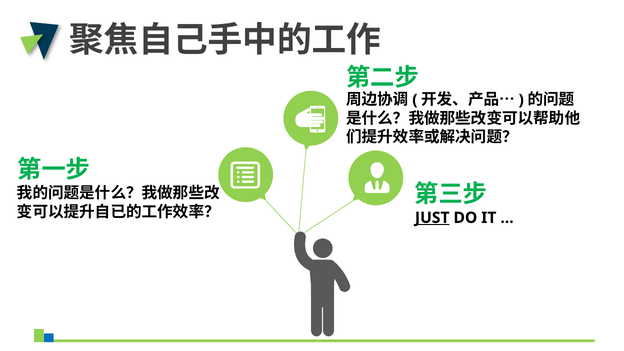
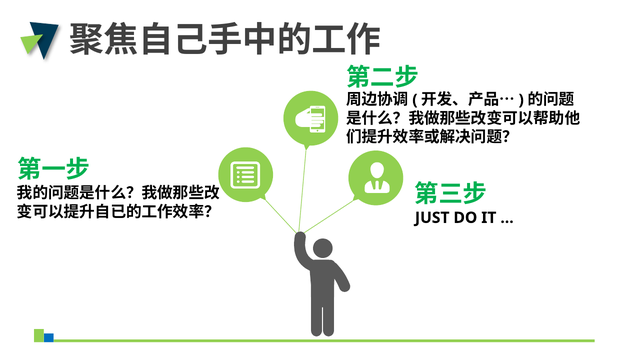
JUST underline: present -> none
